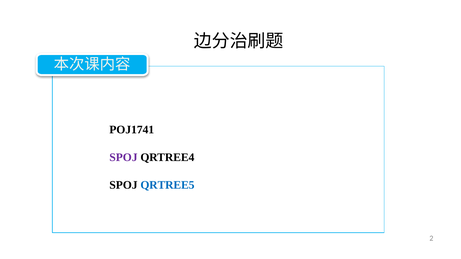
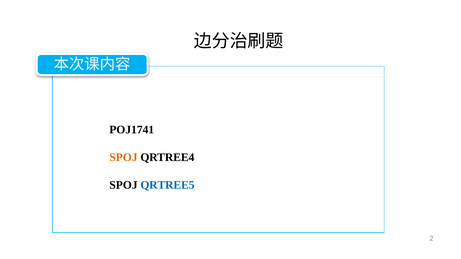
SPOJ at (123, 158) colour: purple -> orange
